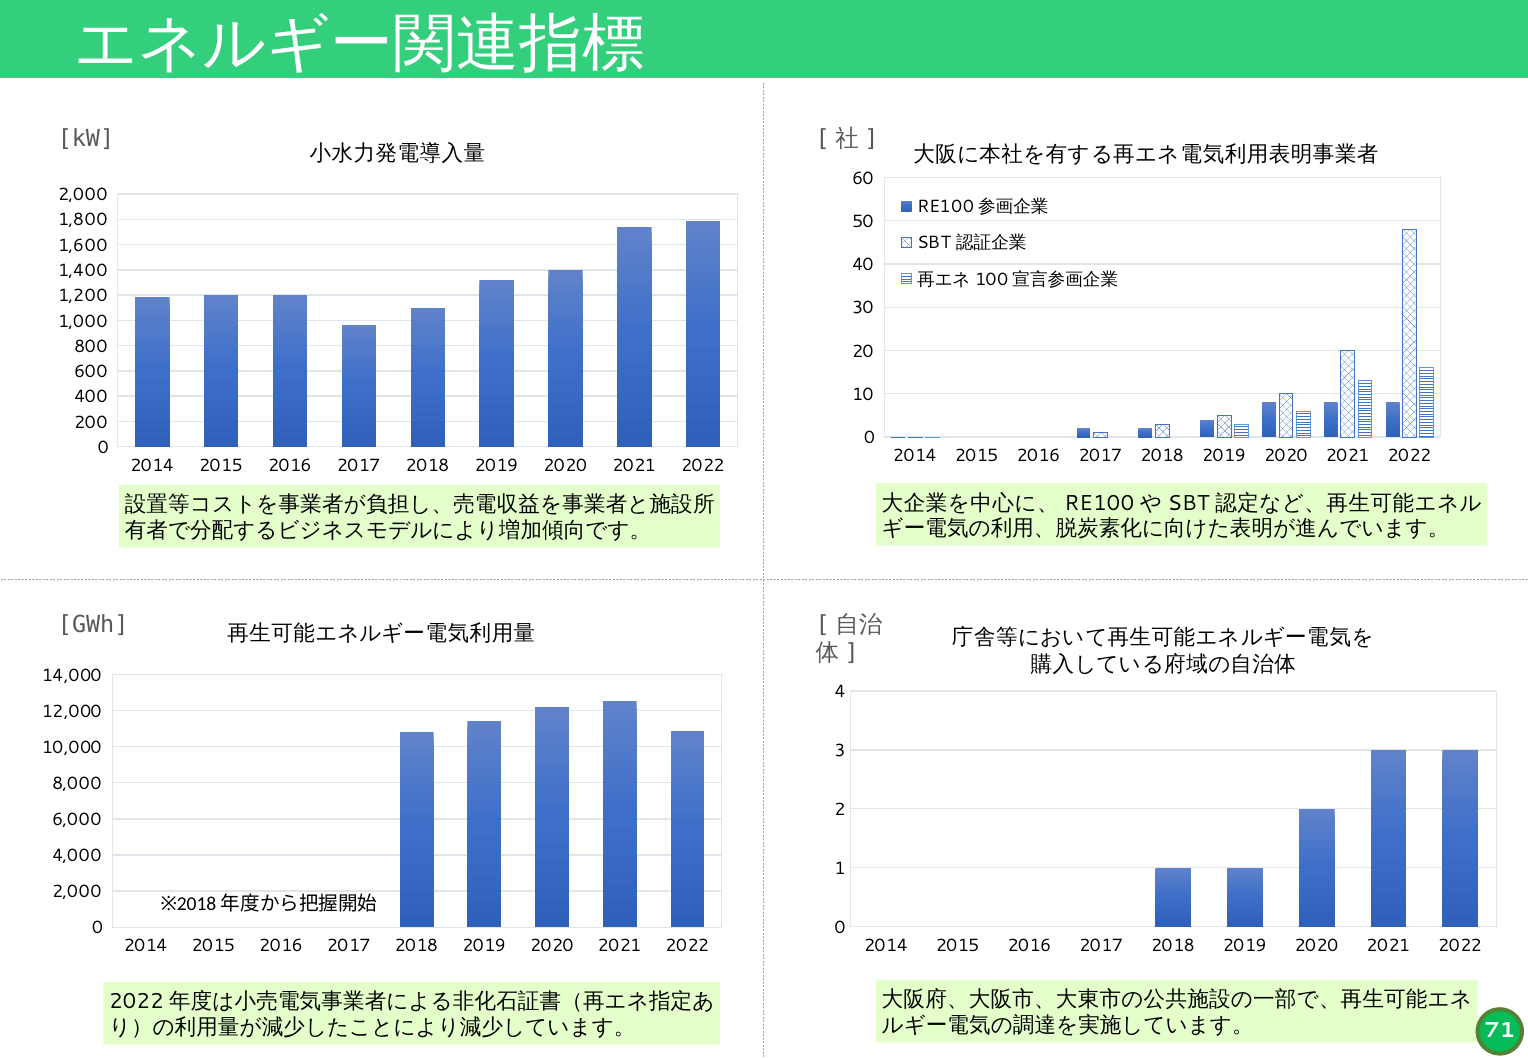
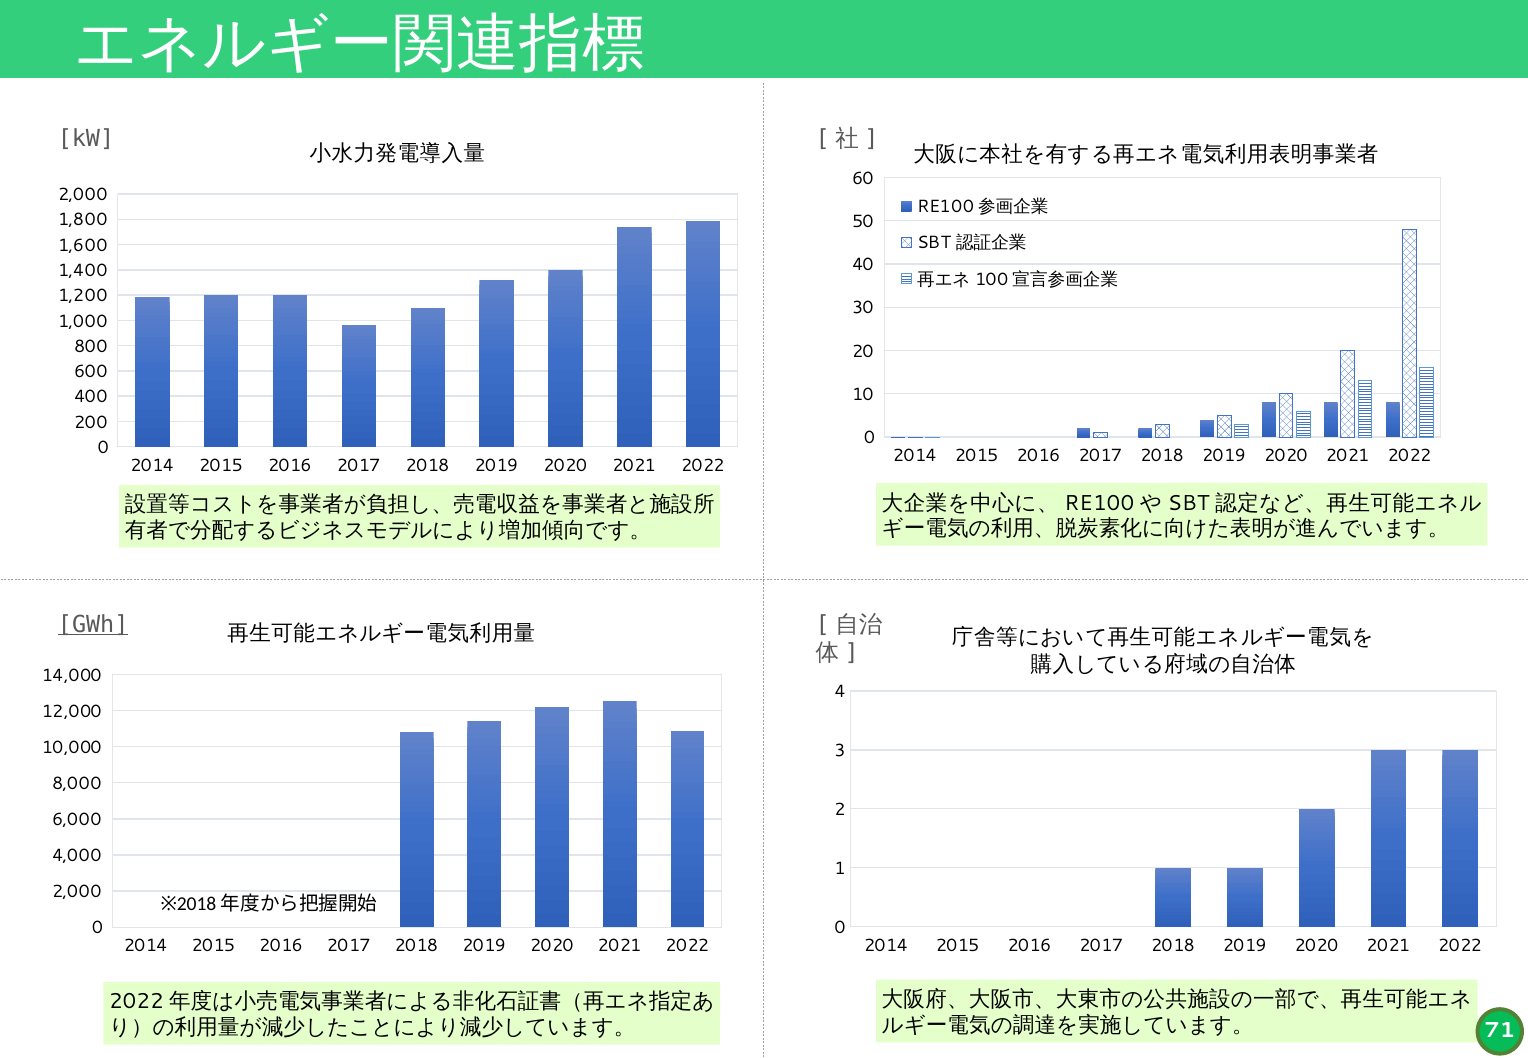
GWh underline: none -> present
